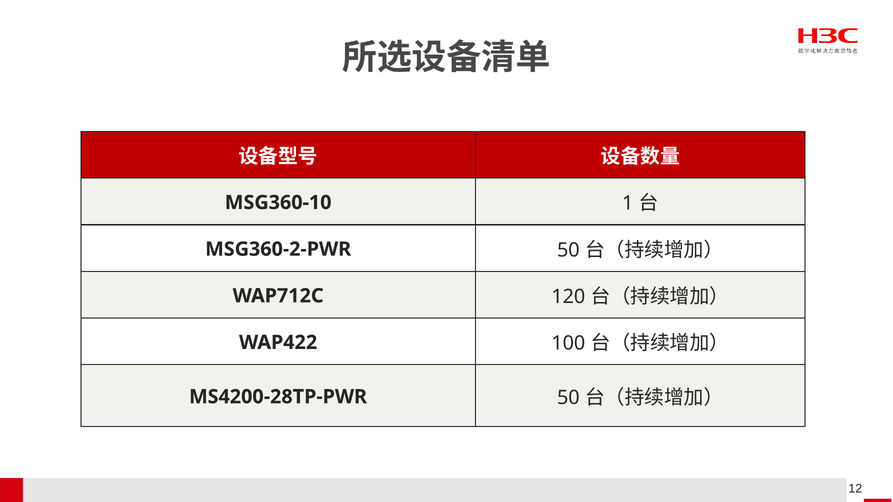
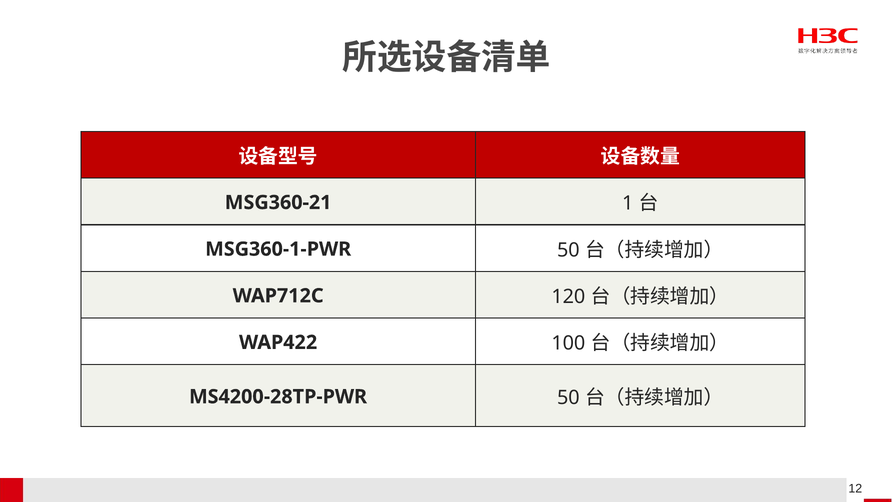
MSG360-10: MSG360-10 -> MSG360-21
MSG360-2-PWR: MSG360-2-PWR -> MSG360-1-PWR
